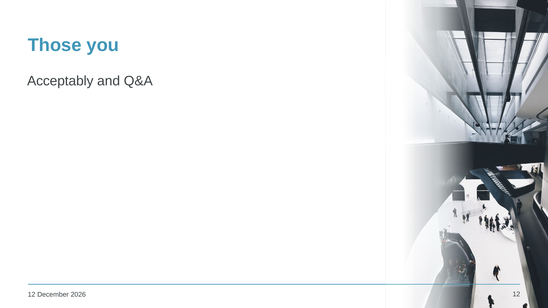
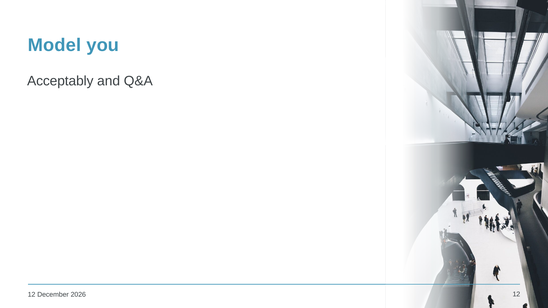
Those: Those -> Model
